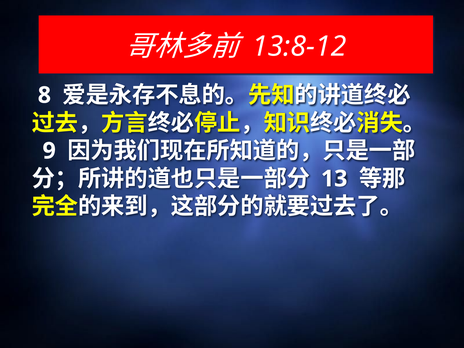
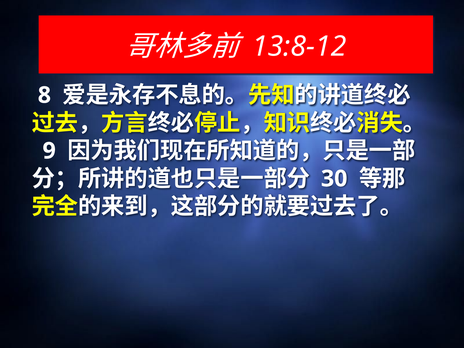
13: 13 -> 30
